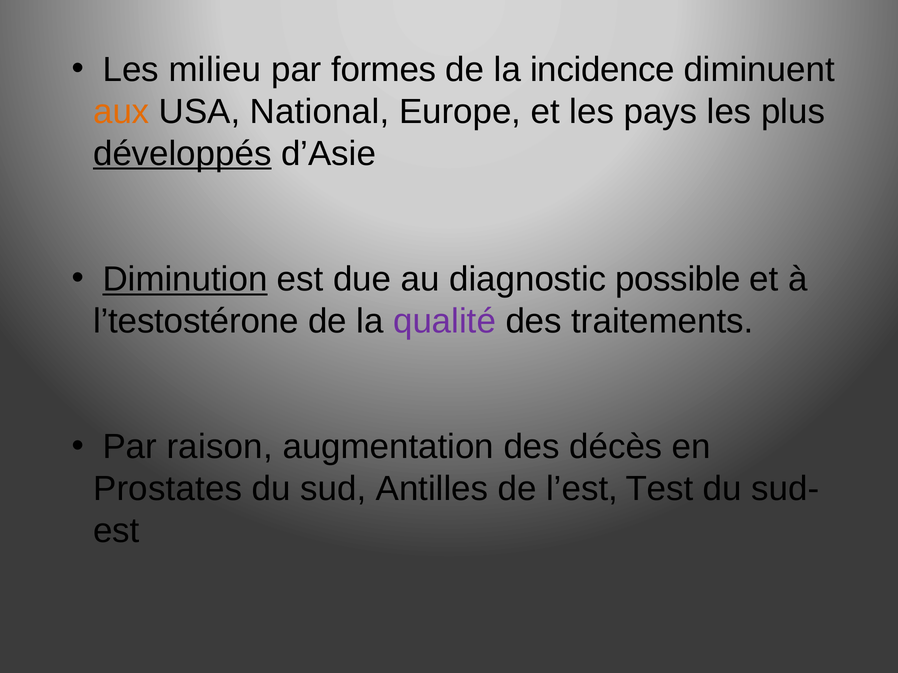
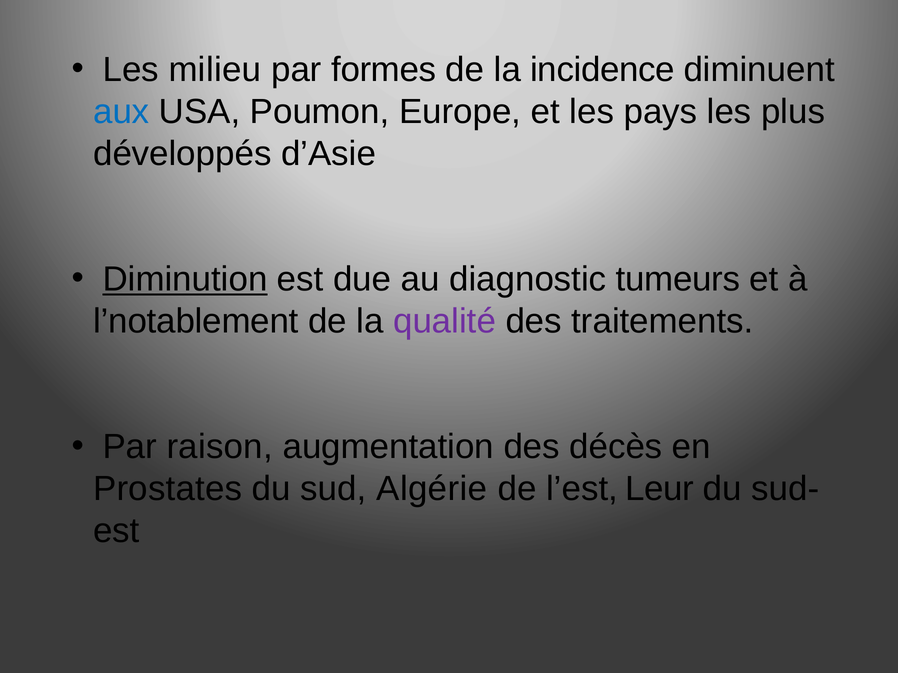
aux colour: orange -> blue
National: National -> Poumon
développés underline: present -> none
possible: possible -> tumeurs
l’testostérone: l’testostérone -> l’notablement
Antilles: Antilles -> Algérie
Test: Test -> Leur
